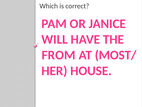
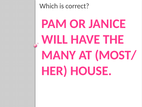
FROM: FROM -> MANY
